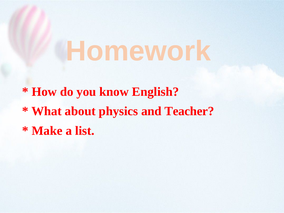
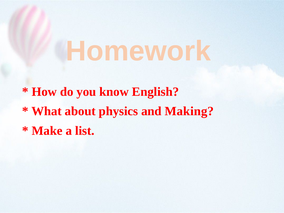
Teacher: Teacher -> Making
